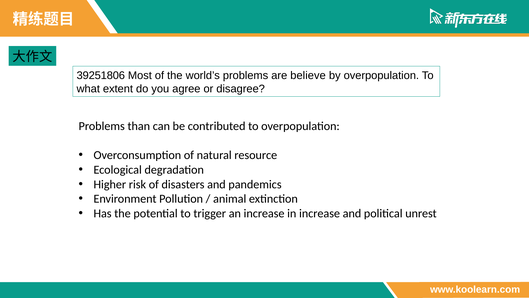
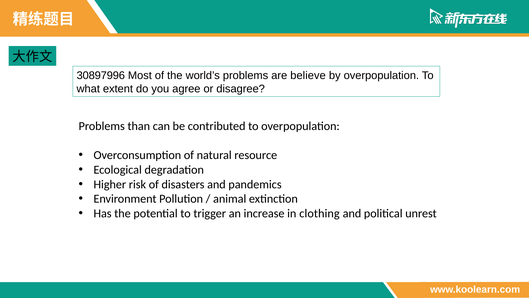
39251806: 39251806 -> 30897996
in increase: increase -> clothing
